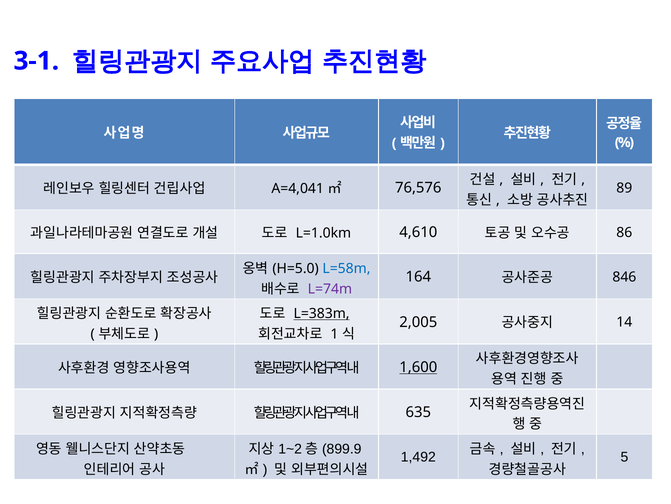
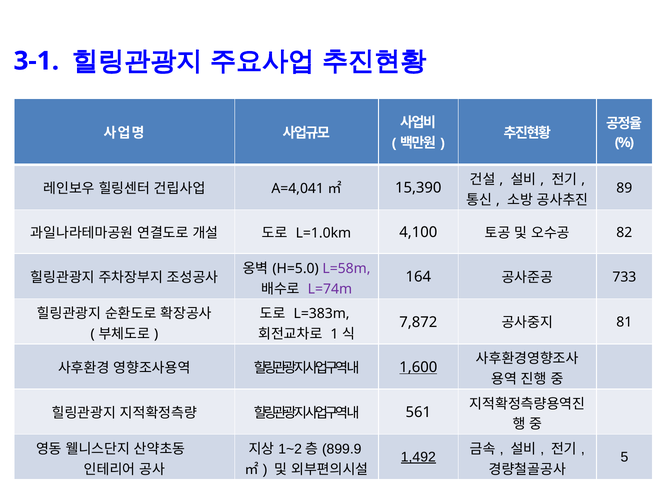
76,576: 76,576 -> 15,390
4,610: 4,610 -> 4,100
86: 86 -> 82
L=58m colour: blue -> purple
846: 846 -> 733
L=383m underline: present -> none
2,005: 2,005 -> 7,872
14: 14 -> 81
635: 635 -> 561
1,492 underline: none -> present
